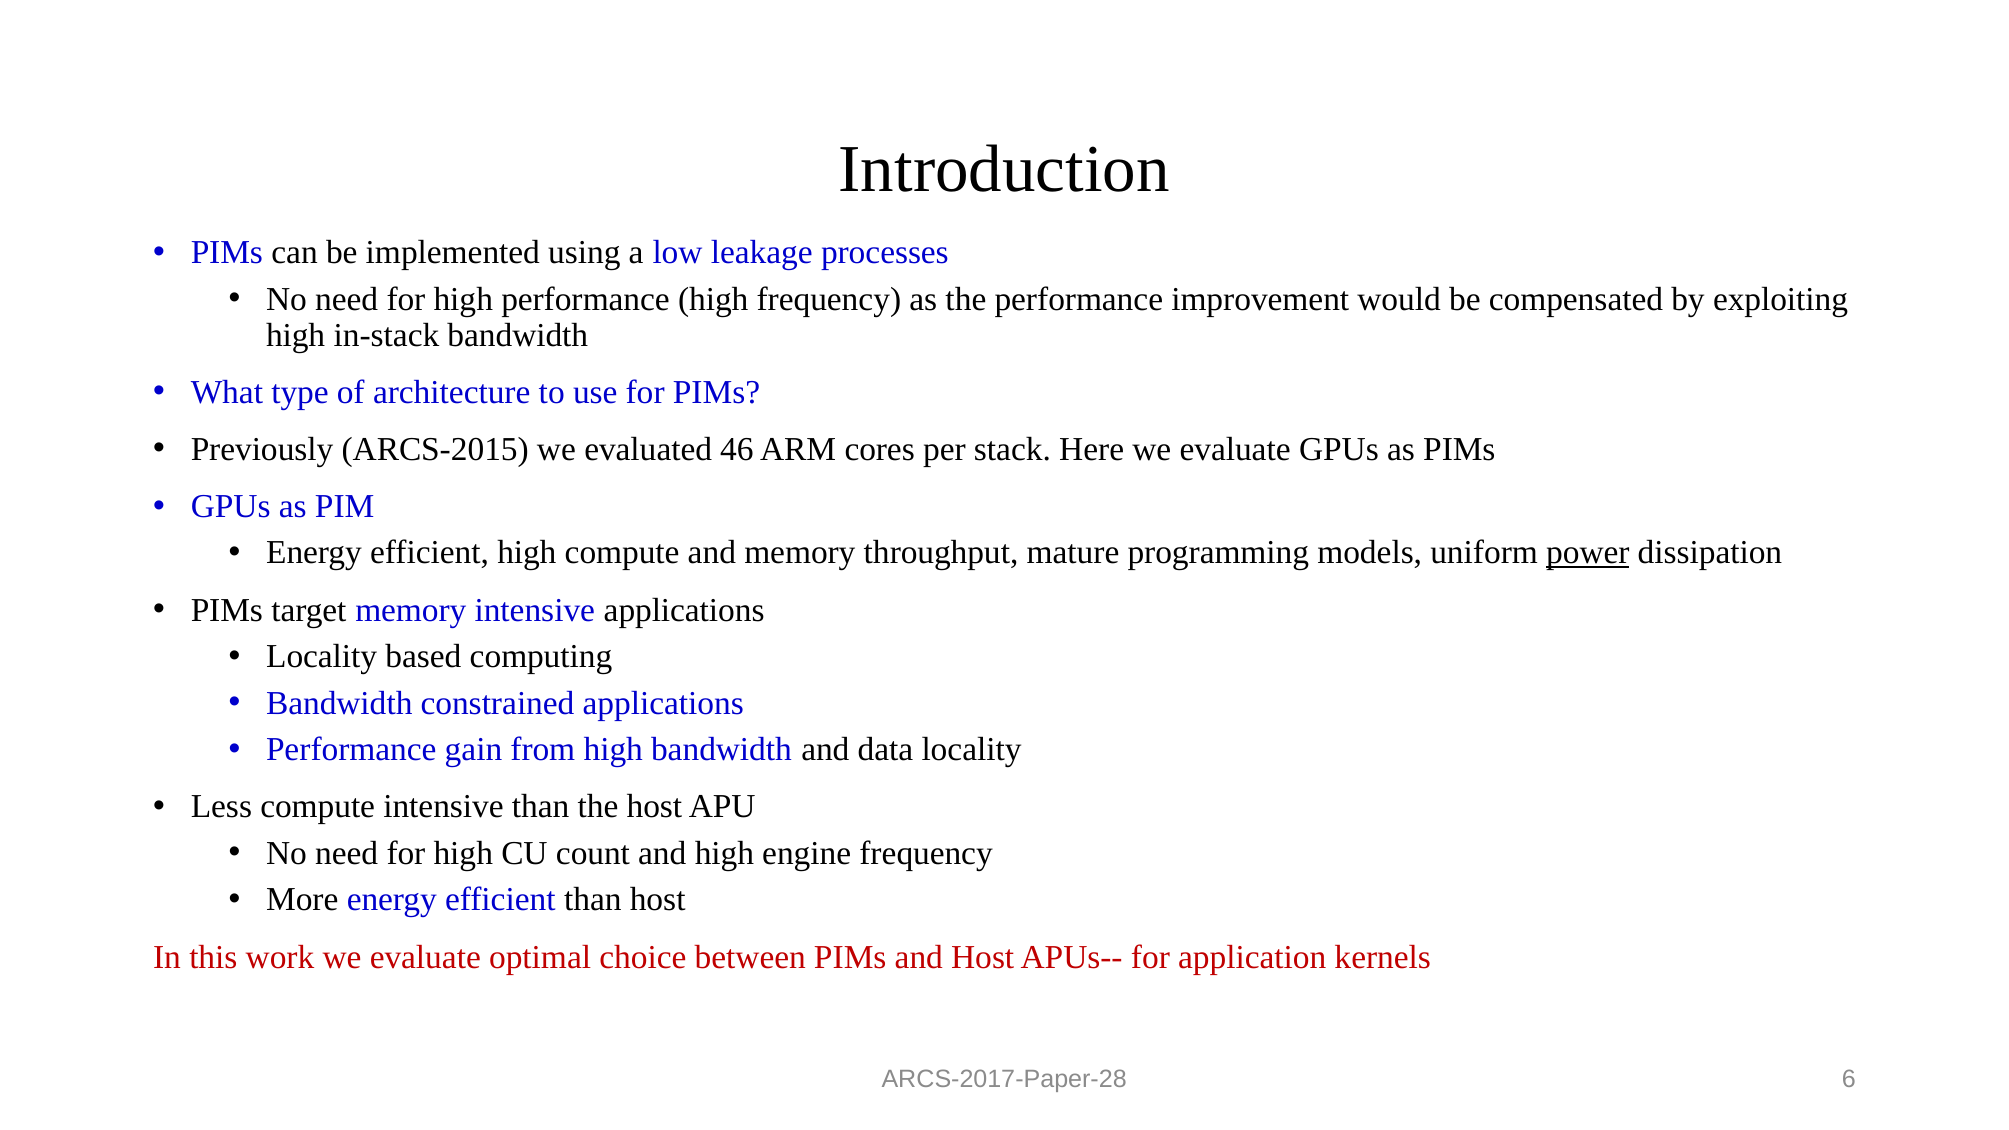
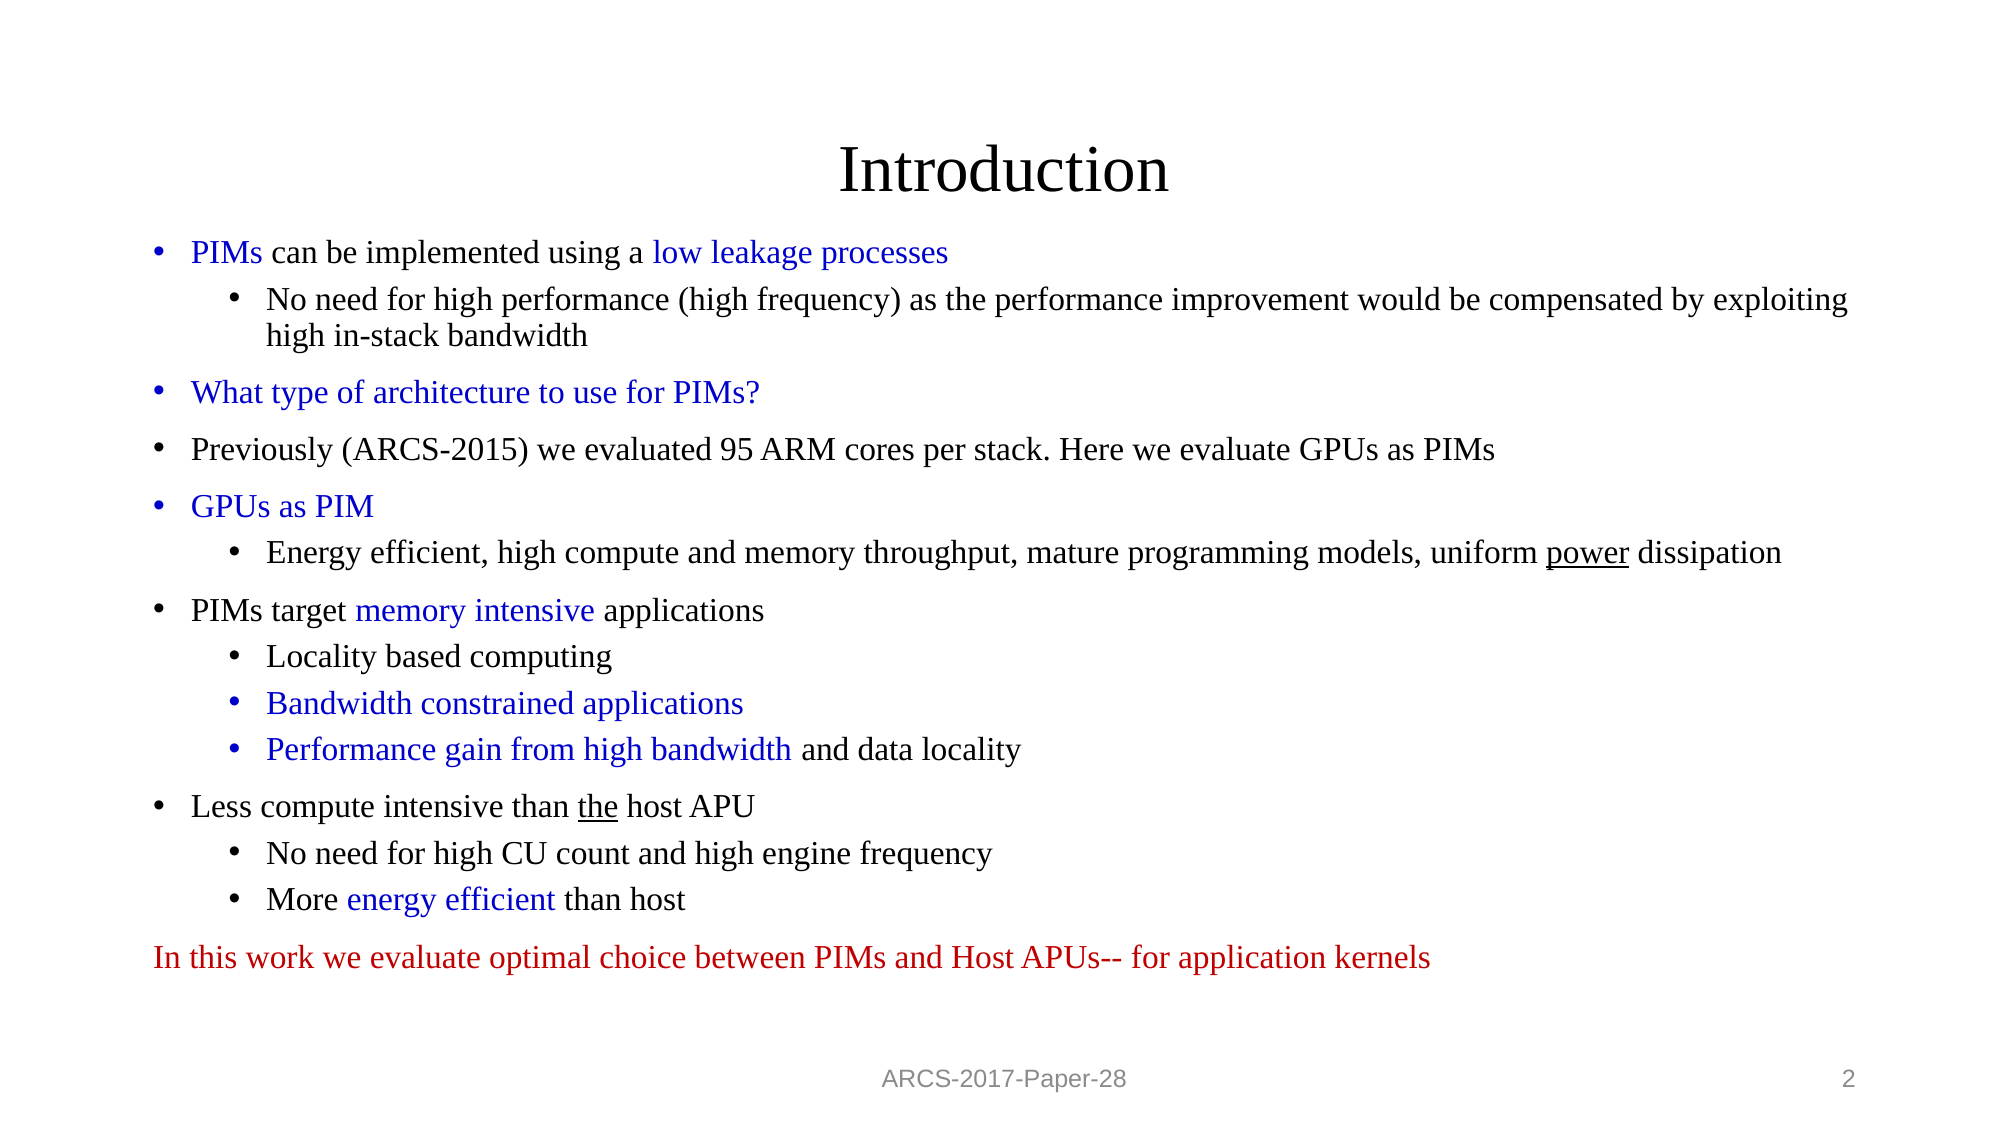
46: 46 -> 95
the at (598, 807) underline: none -> present
6: 6 -> 2
